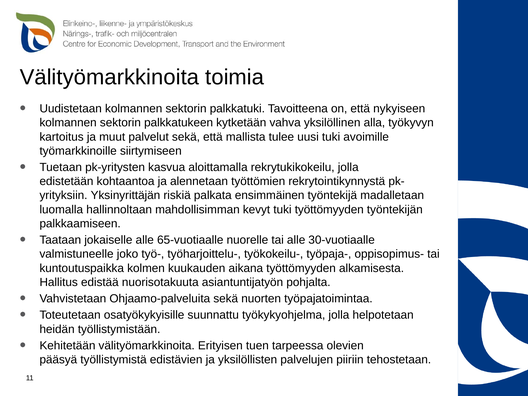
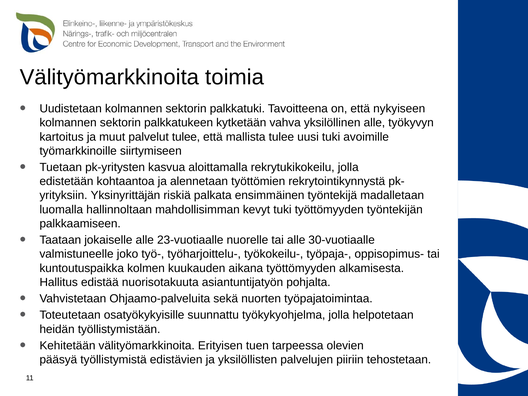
yksilöllinen alla: alla -> alle
palvelut sekä: sekä -> tulee
65-vuotiaalle: 65-vuotiaalle -> 23-vuotiaalle
